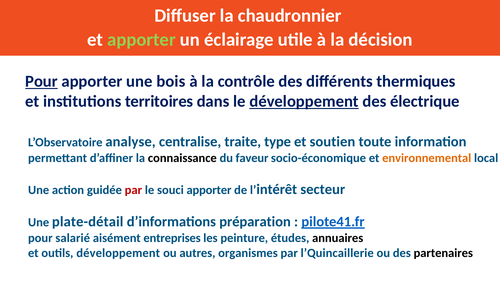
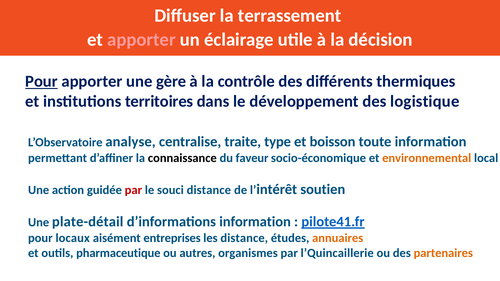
chaudronnier: chaudronnier -> terrassement
apporter at (141, 40) colour: light green -> pink
bois: bois -> gère
développement at (304, 101) underline: present -> none
électrique: électrique -> logistique
soutien: soutien -> boisson
souci apporter: apporter -> distance
secteur: secteur -> soutien
d’informations préparation: préparation -> information
salarié: salarié -> locaux
les peinture: peinture -> distance
annuaires colour: black -> orange
outils développement: développement -> pharmaceutique
partenaires colour: black -> orange
